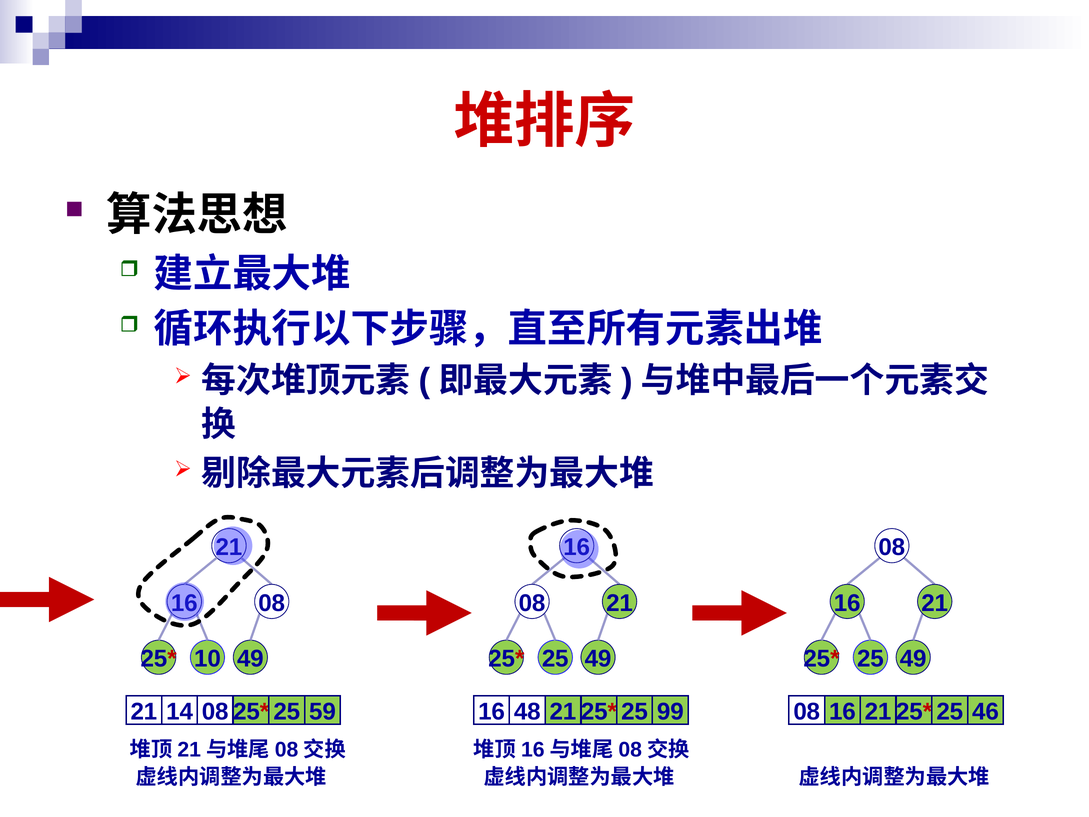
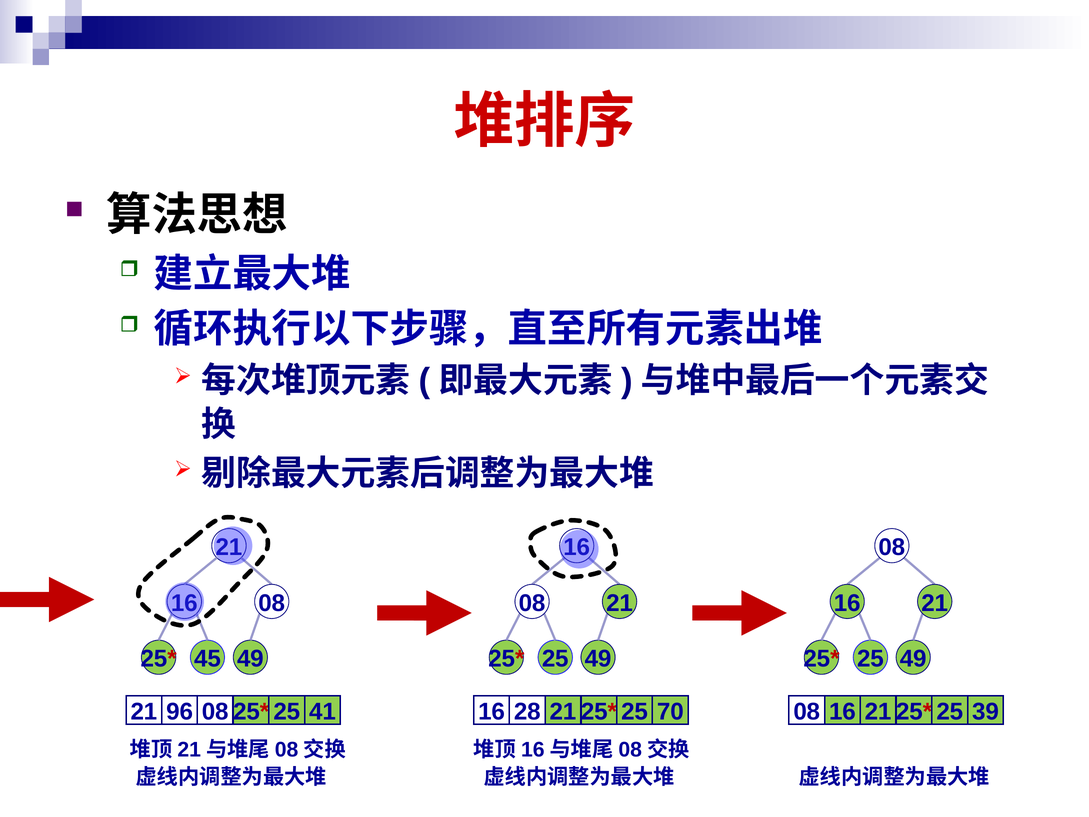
10: 10 -> 45
14: 14 -> 96
59: 59 -> 41
48: 48 -> 28
99: 99 -> 70
46: 46 -> 39
